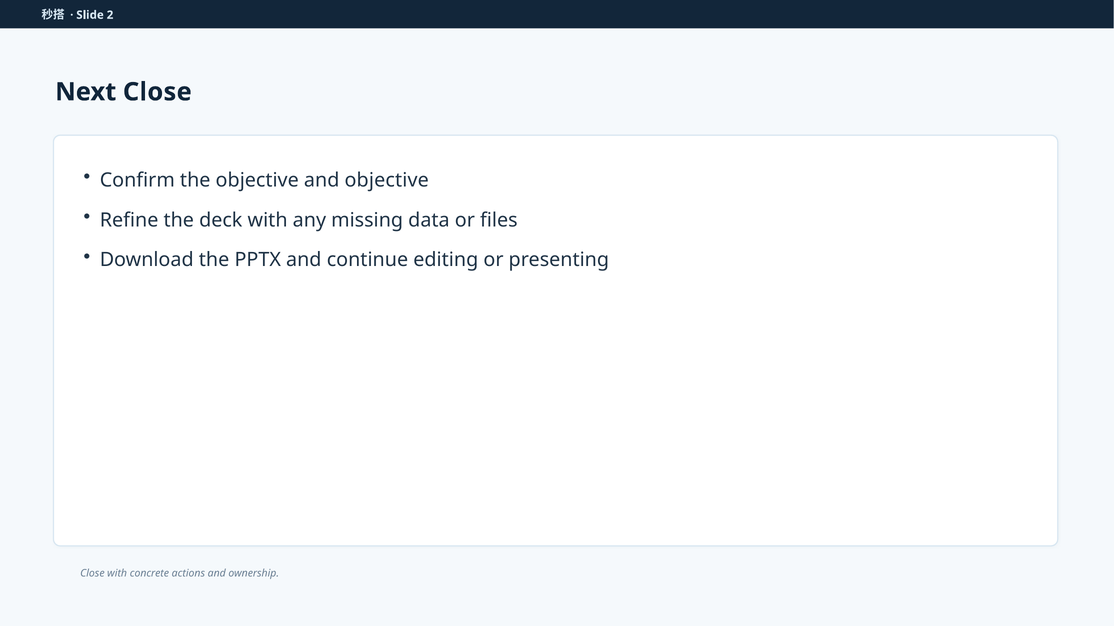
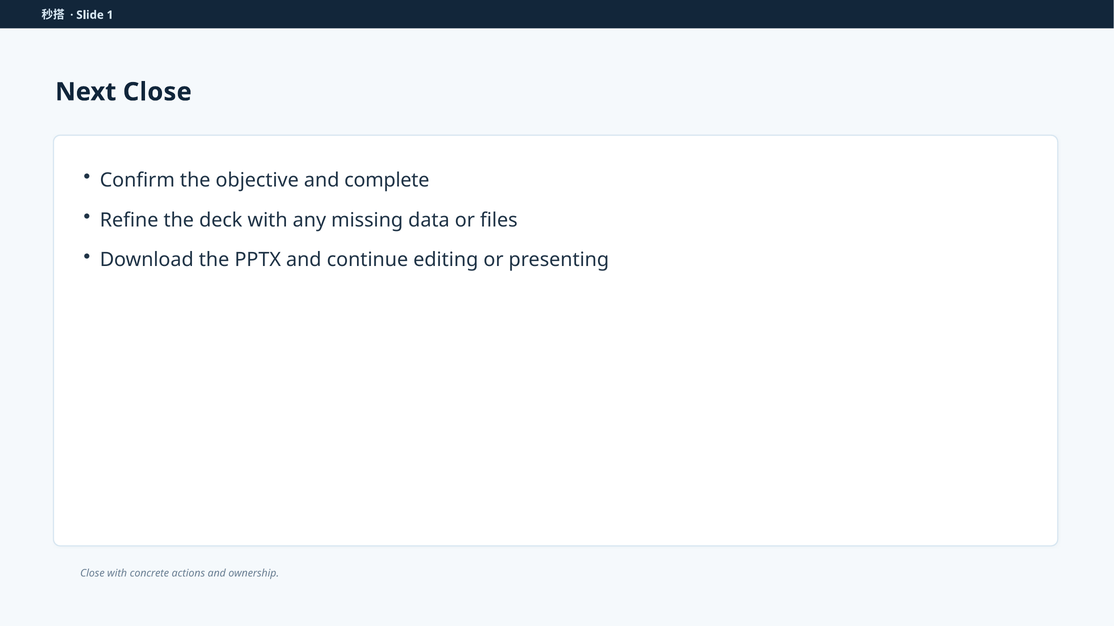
2: 2 -> 1
and objective: objective -> complete
